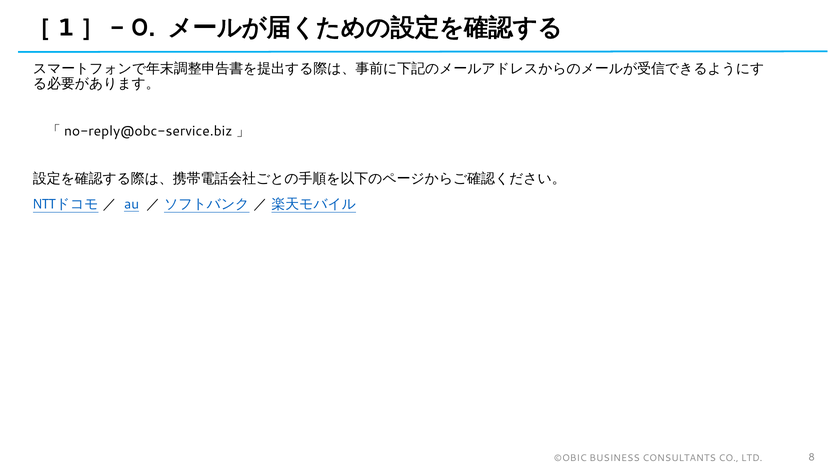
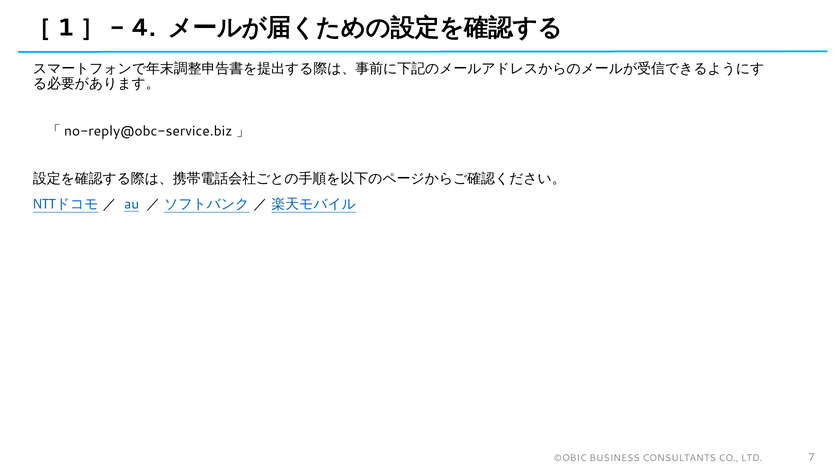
0: 0 -> 4
8: 8 -> 7
